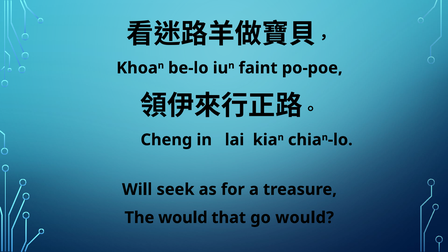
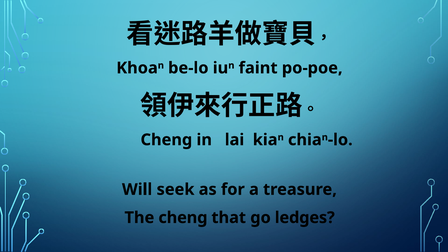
The would: would -> cheng
go would: would -> ledges
